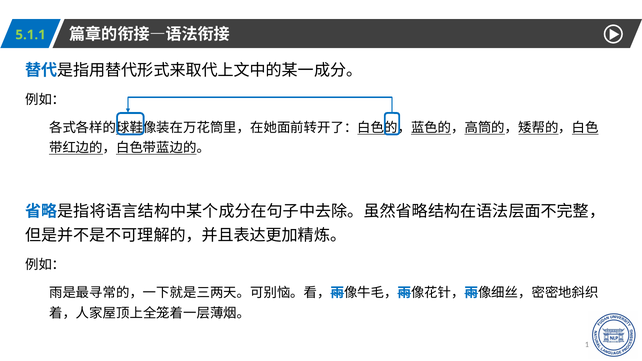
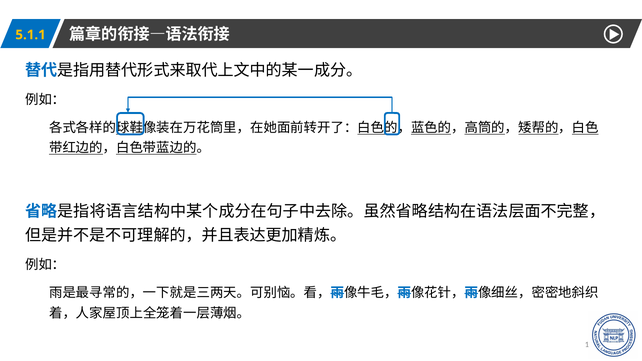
5.1.1 colour: light green -> yellow
